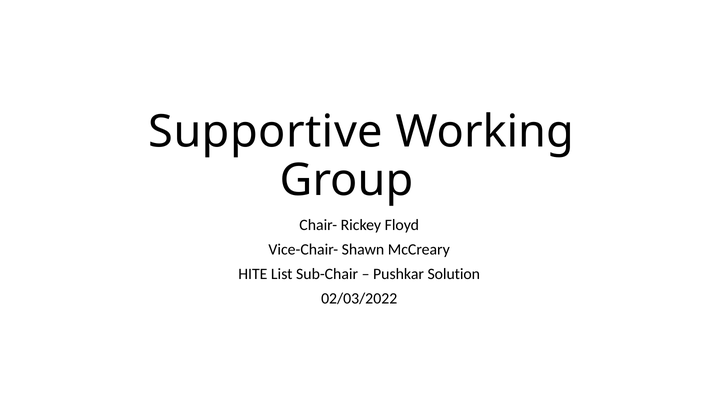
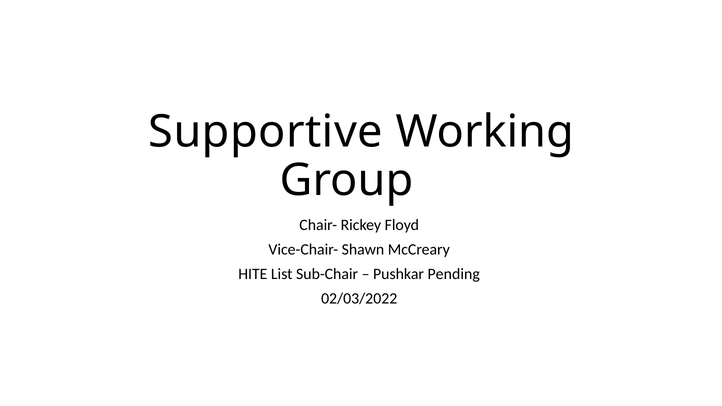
Solution: Solution -> Pending
